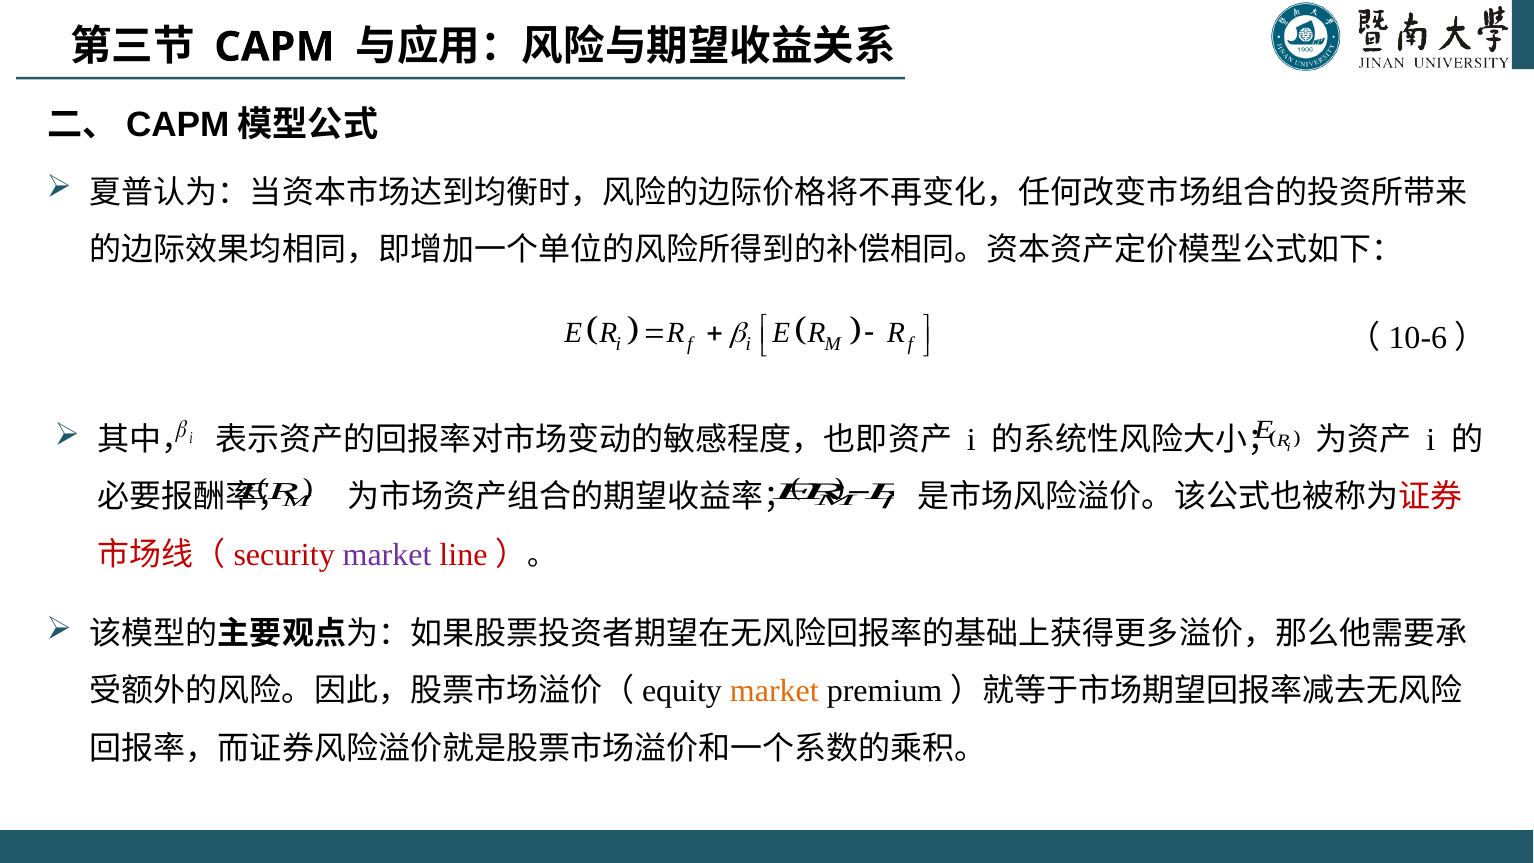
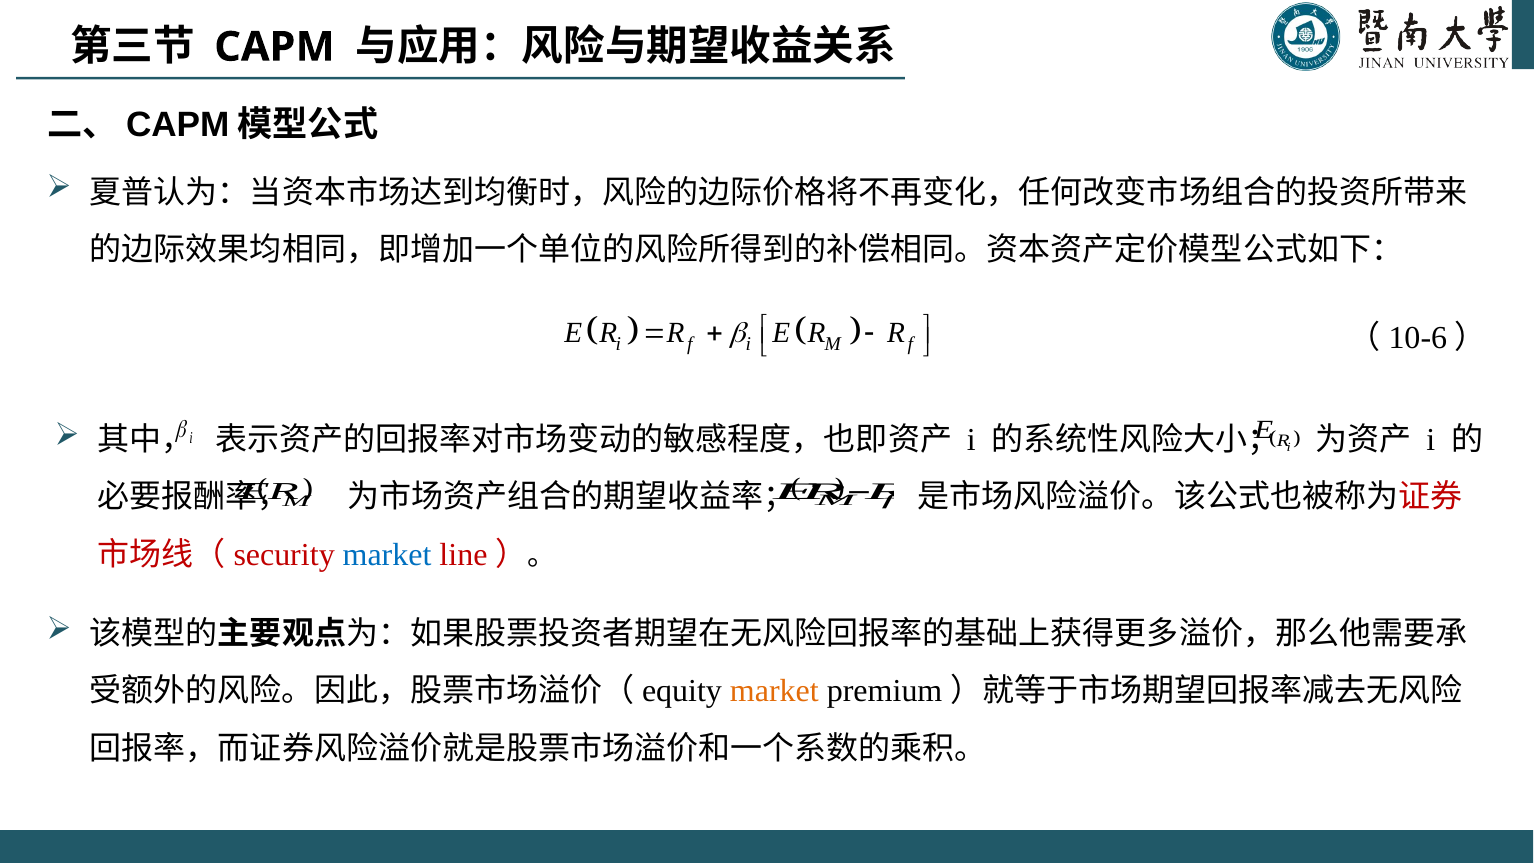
market at (387, 555) colour: purple -> blue
